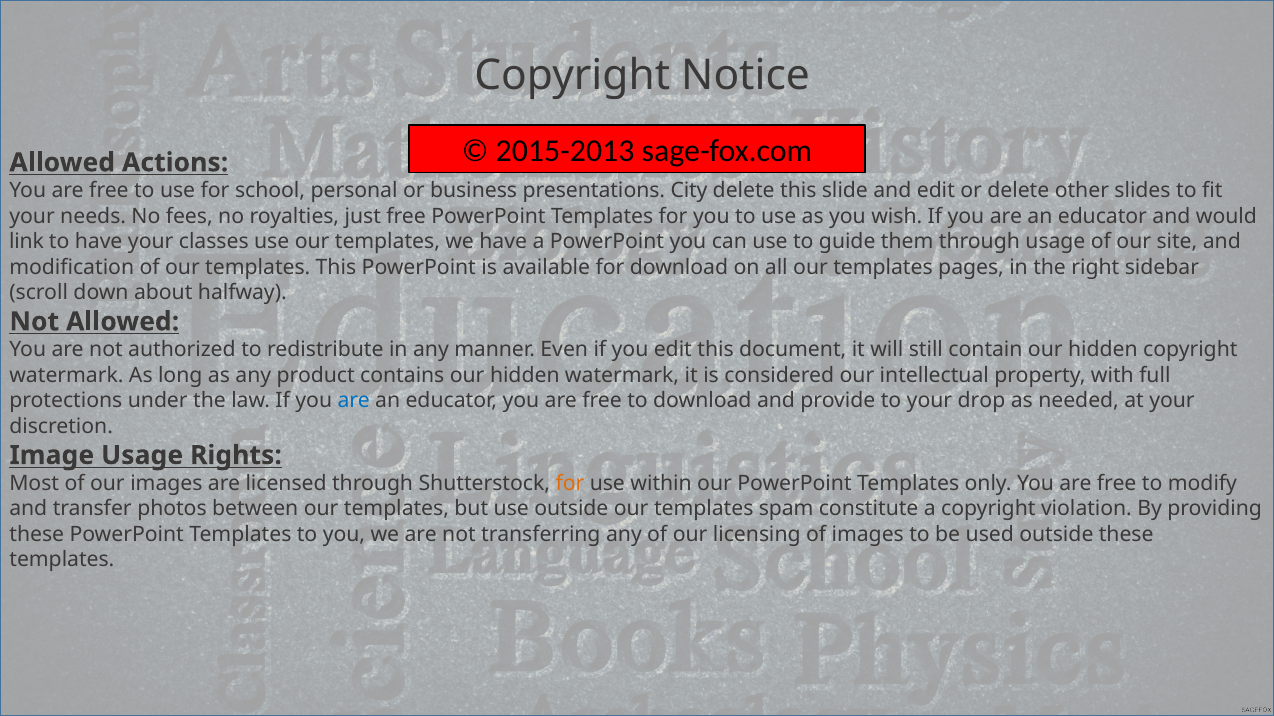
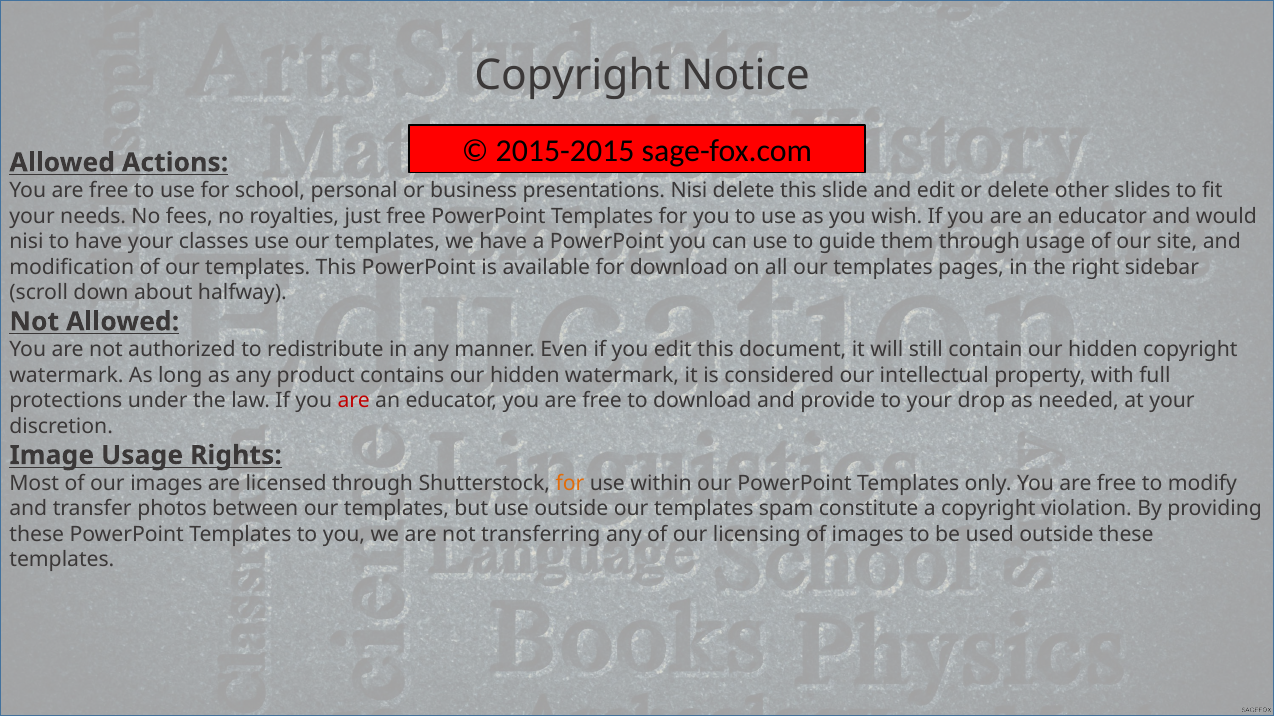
2015-2013: 2015-2013 -> 2015-2015
presentations City: City -> Nisi
link at (27, 242): link -> nisi
are at (354, 401) colour: blue -> red
